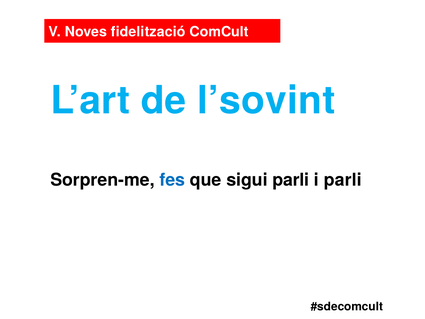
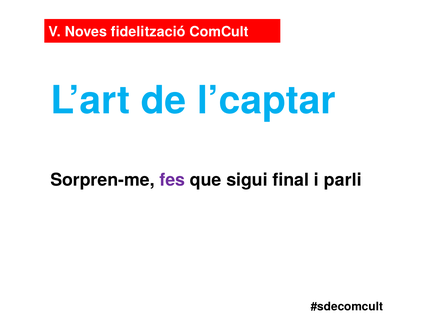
l’sovint: l’sovint -> l’captar
fes colour: blue -> purple
sigui parli: parli -> final
